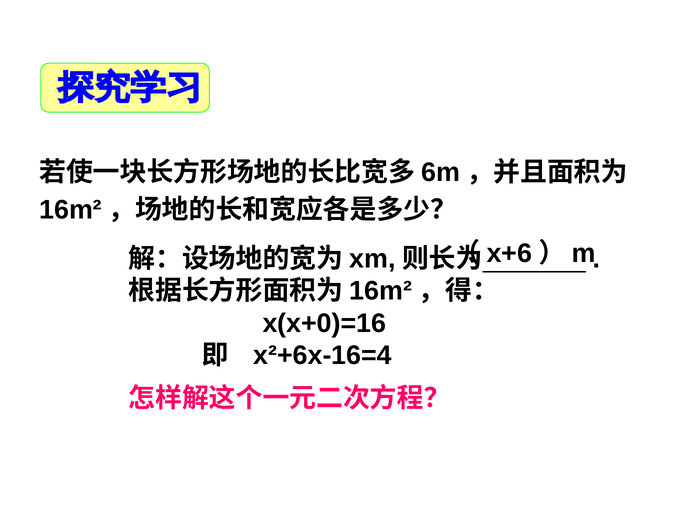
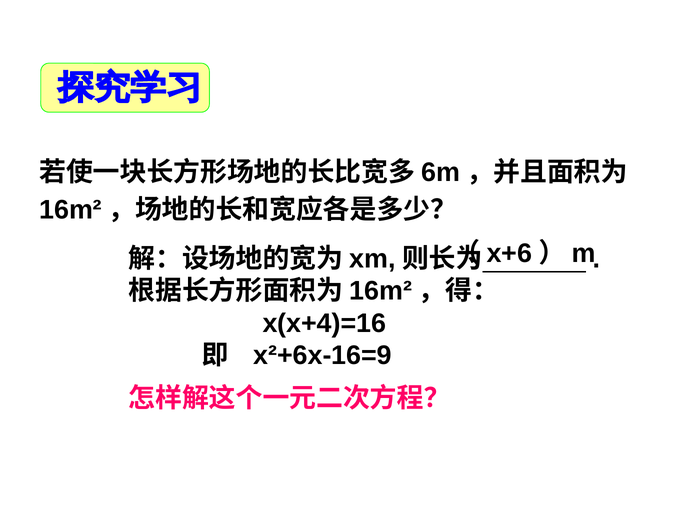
x(x+0)=16: x(x+0)=16 -> x(x+4)=16
x²+6x-16=4: x²+6x-16=4 -> x²+6x-16=9
